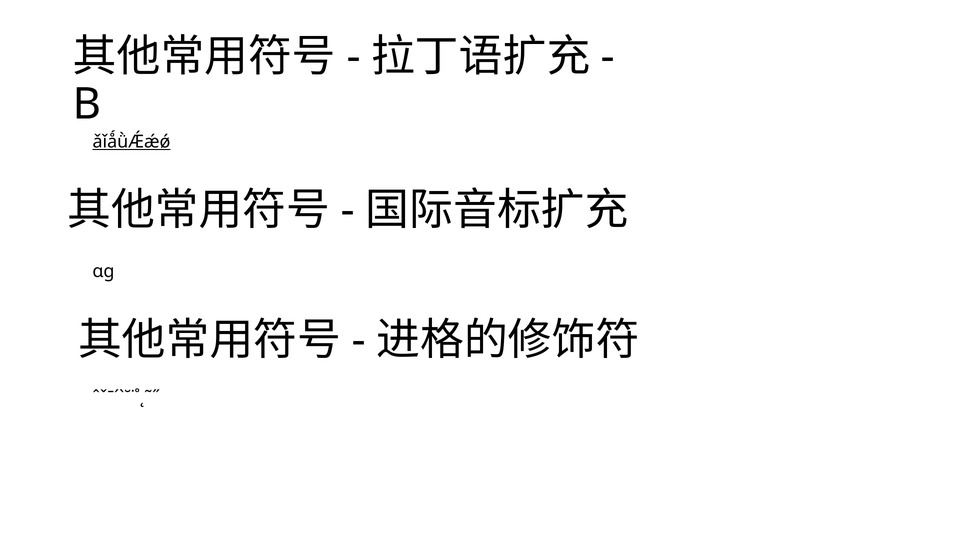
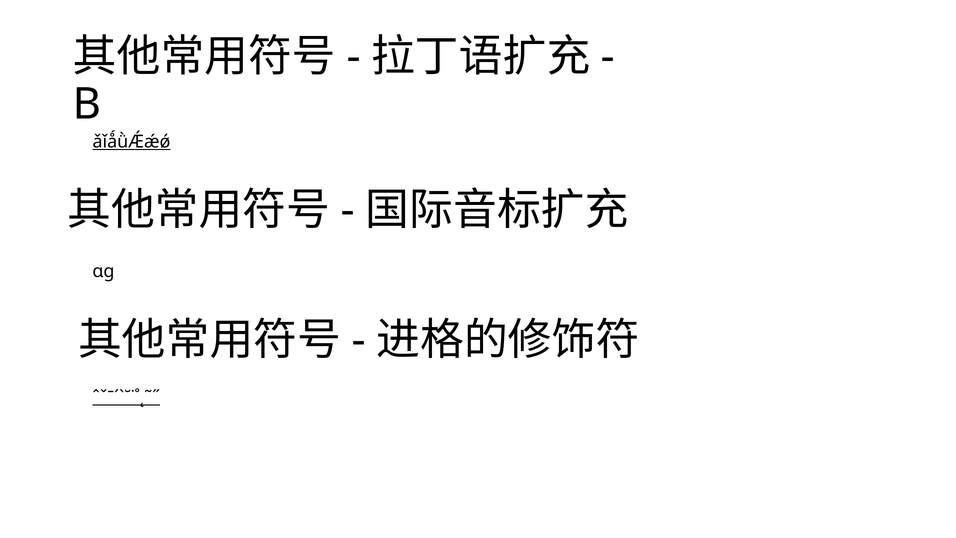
ˆˇˉˊˋ˘˙˚˛˜˝ underline: none -> present
